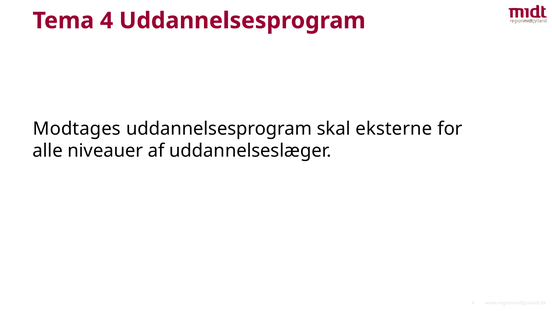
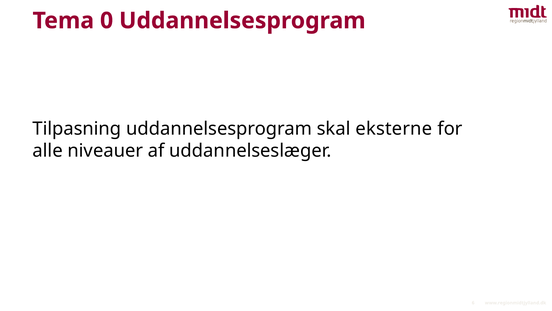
4: 4 -> 0
Modtages: Modtages -> Tilpasning
